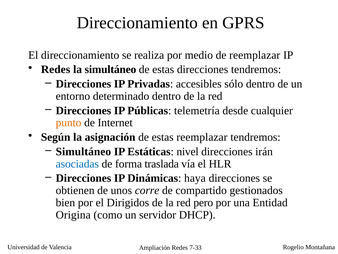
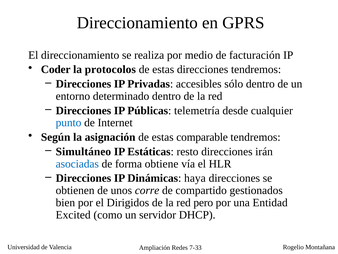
de reemplazar: reemplazar -> facturación
Redes at (56, 69): Redes -> Coder
la simultáneo: simultáneo -> protocolos
punto colour: orange -> blue
estas reemplazar: reemplazar -> comparable
nivel: nivel -> resto
traslada: traslada -> obtiene
Origina: Origina -> Excited
